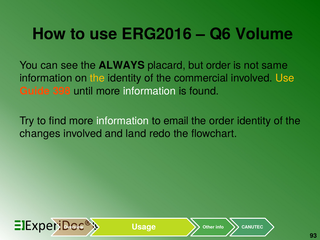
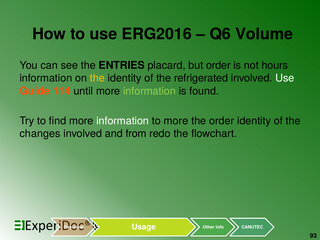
ALWAYS: ALWAYS -> ENTRIES
same: same -> hours
commercial: commercial -> refrigerated
Use at (285, 78) colour: yellow -> white
398: 398 -> 114
information at (149, 91) colour: white -> light green
to email: email -> more
land: land -> from
